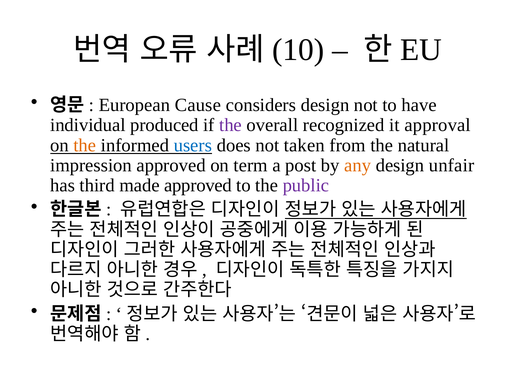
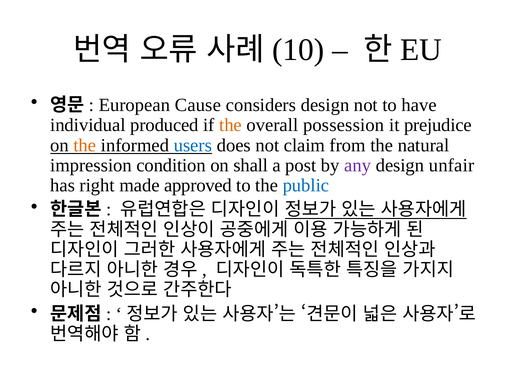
the at (231, 125) colour: purple -> orange
recognized: recognized -> possession
approval: approval -> prejudice
taken: taken -> claim
impression approved: approved -> condition
term: term -> shall
any colour: orange -> purple
third: third -> right
public colour: purple -> blue
